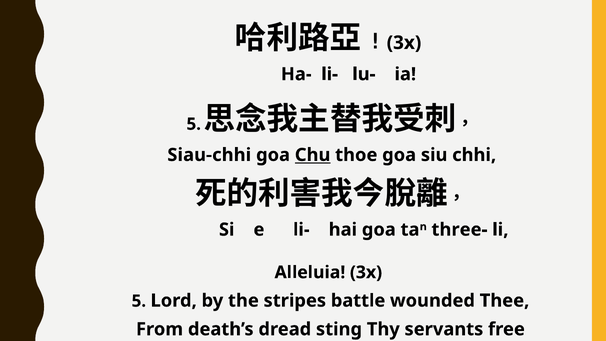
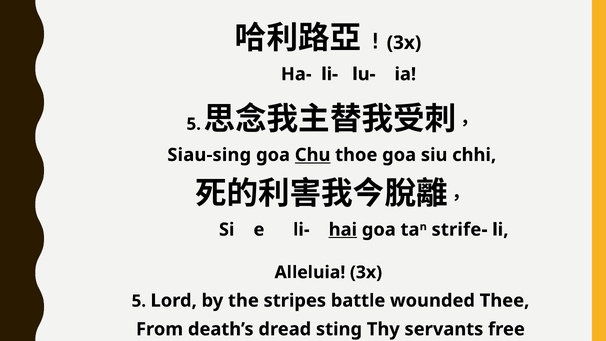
Siau-chhi: Siau-chhi -> Siau-sing
hai underline: none -> present
three-: three- -> strife-
